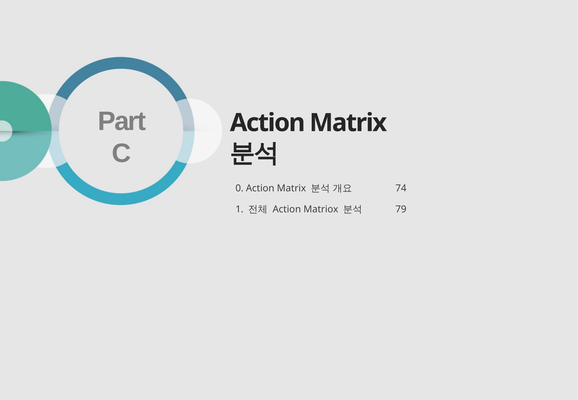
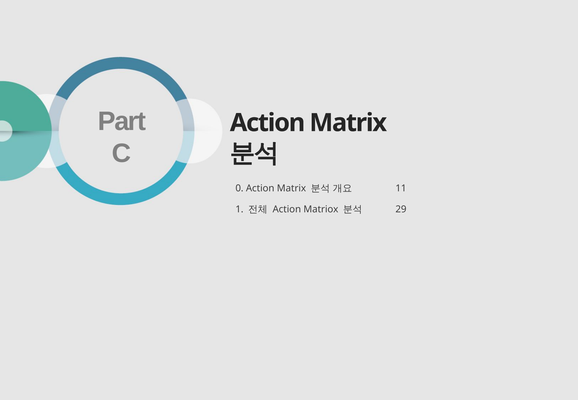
74: 74 -> 11
79: 79 -> 29
